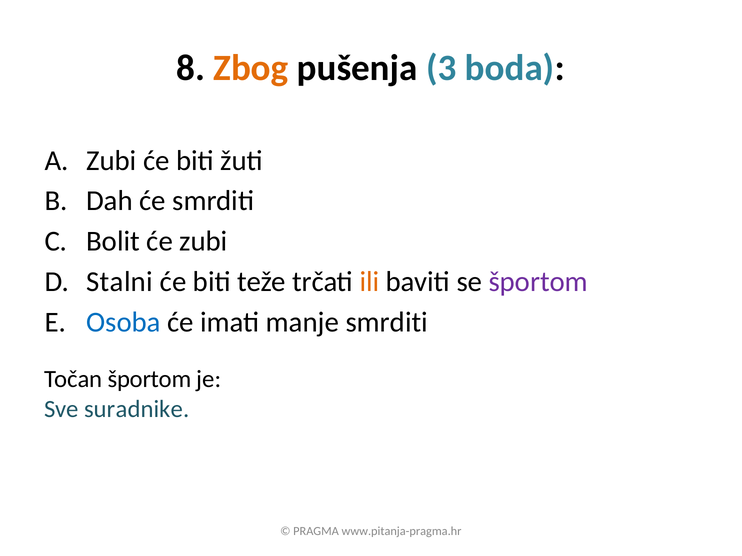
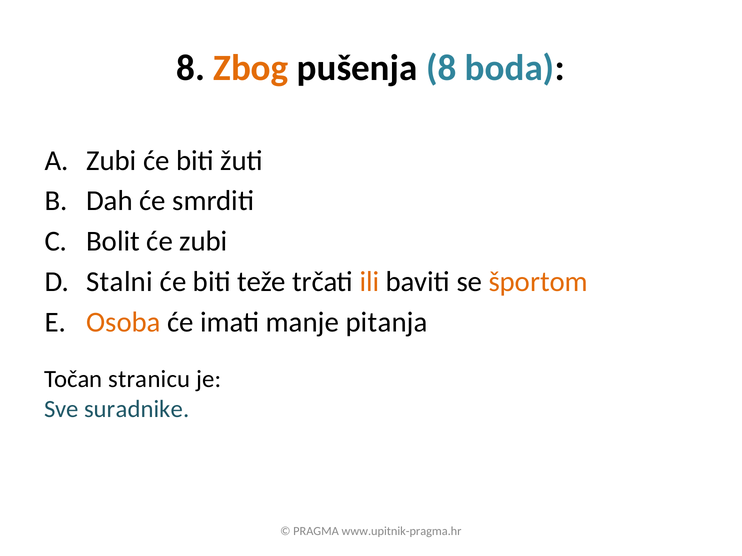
pušenja 3: 3 -> 8
športom at (538, 282) colour: purple -> orange
Osoba colour: blue -> orange
manje smrditi: smrditi -> pitanja
Točan športom: športom -> stranicu
www.pitanja-pragma.hr: www.pitanja-pragma.hr -> www.upitnik-pragma.hr
